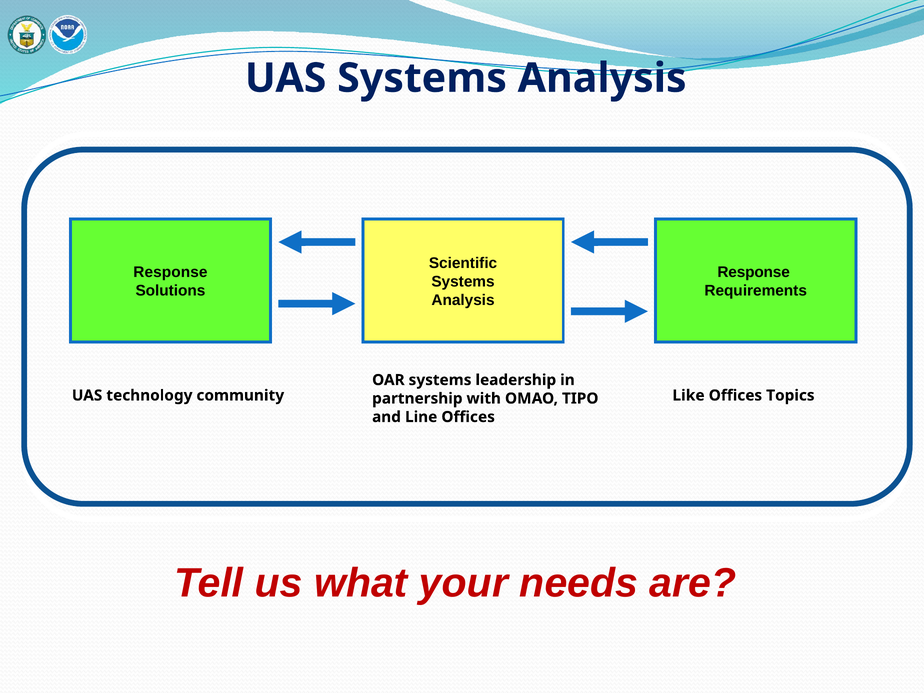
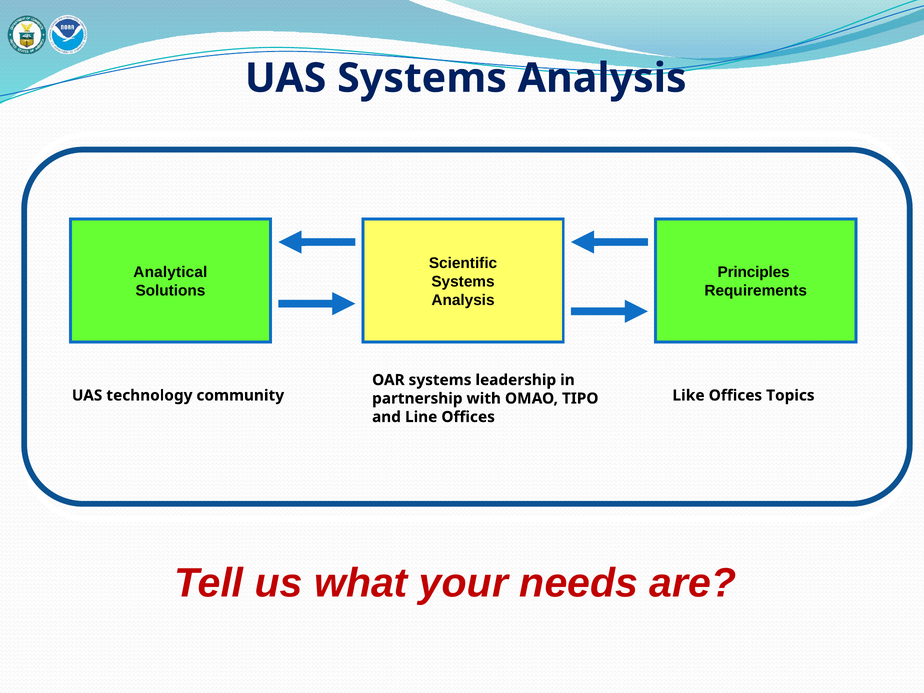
Response at (170, 272): Response -> Analytical
Response at (754, 272): Response -> Principles
